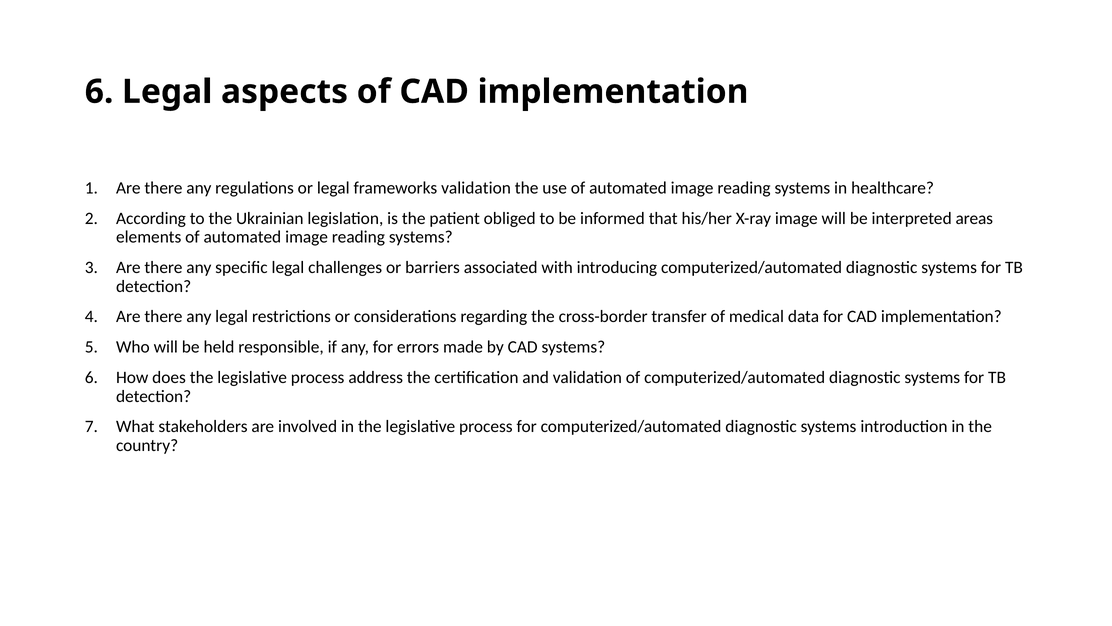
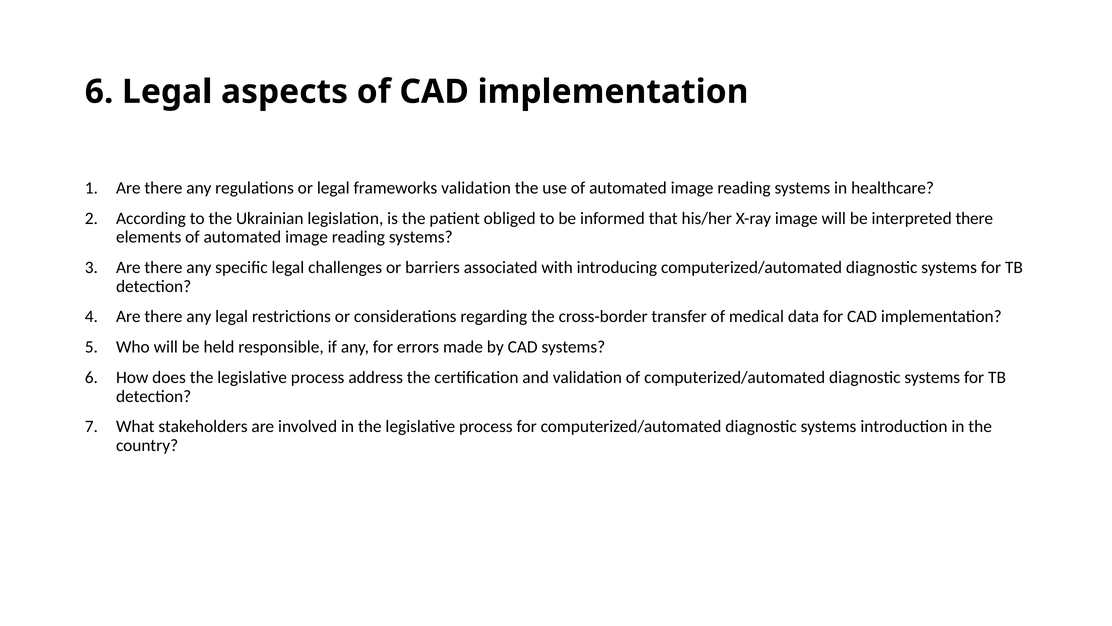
interpreted areas: areas -> there
